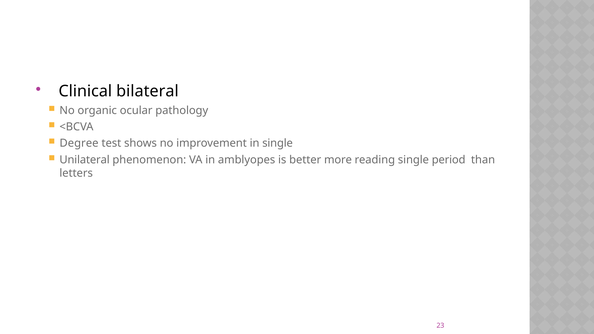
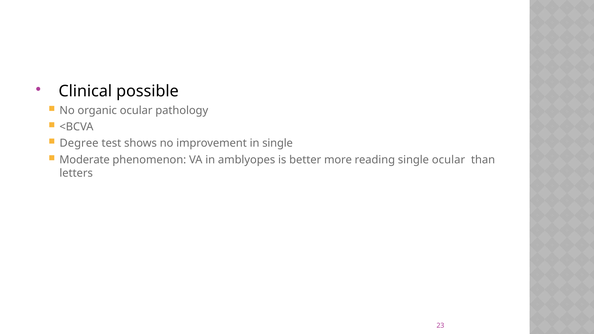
bilateral: bilateral -> possible
Unilateral: Unilateral -> Moderate
single period: period -> ocular
